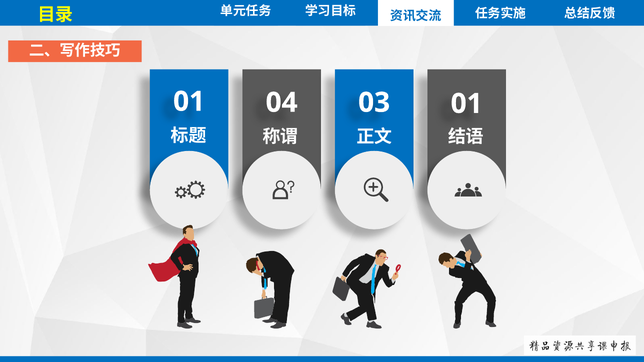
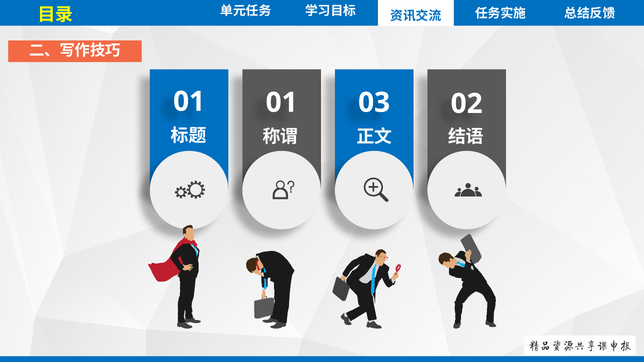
01 04: 04 -> 01
03 01: 01 -> 02
